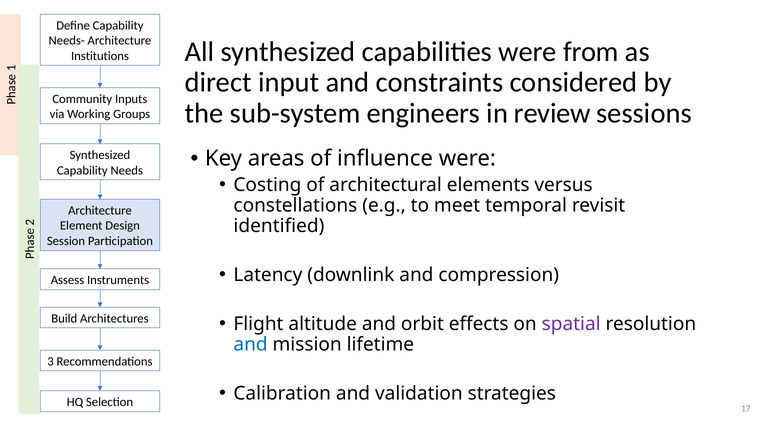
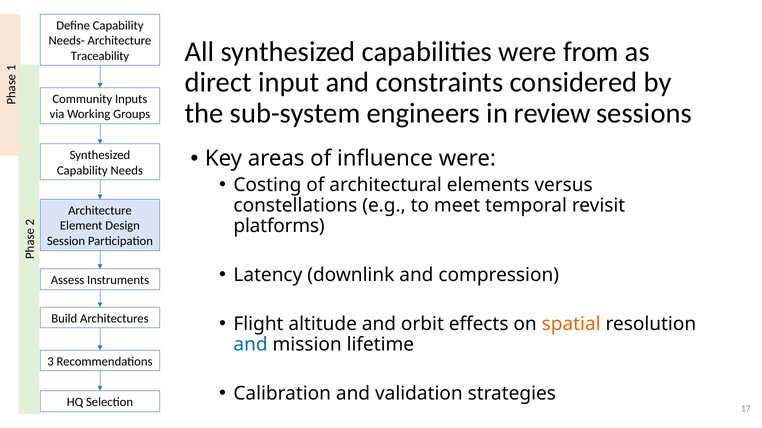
Institutions: Institutions -> Traceability
identified: identified -> platforms
spatial colour: purple -> orange
